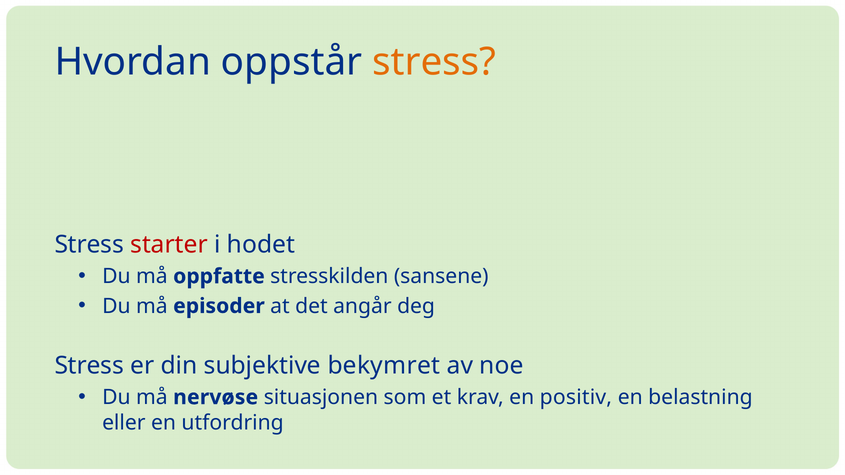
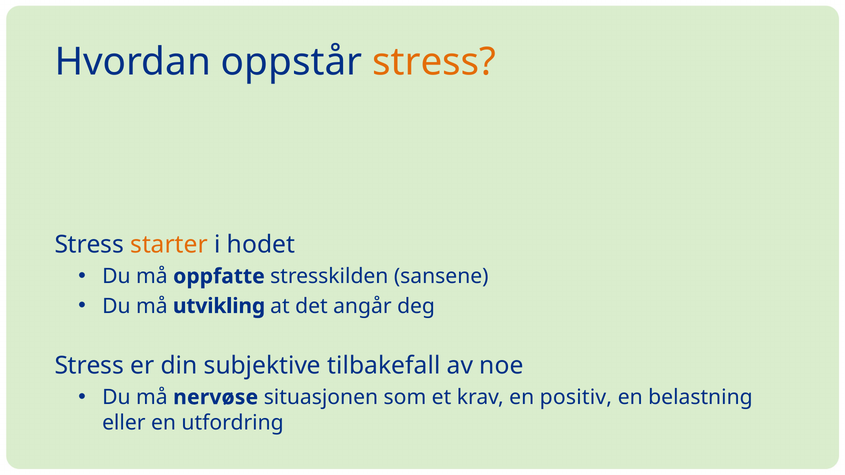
starter colour: red -> orange
episoder: episoder -> utvikling
bekymret: bekymret -> tilbakefall
